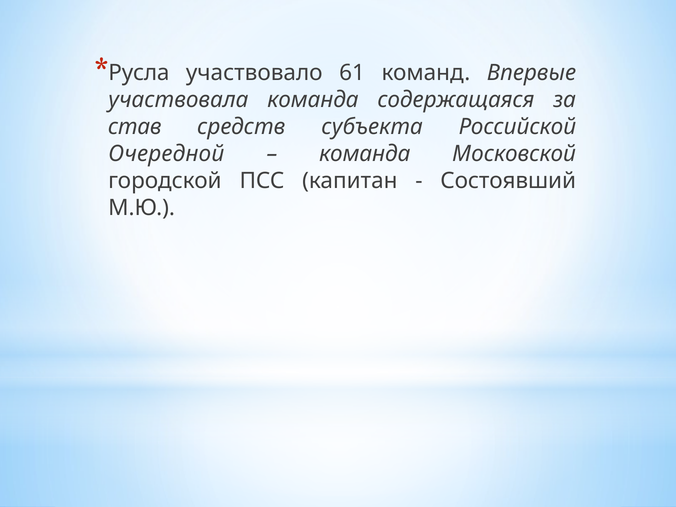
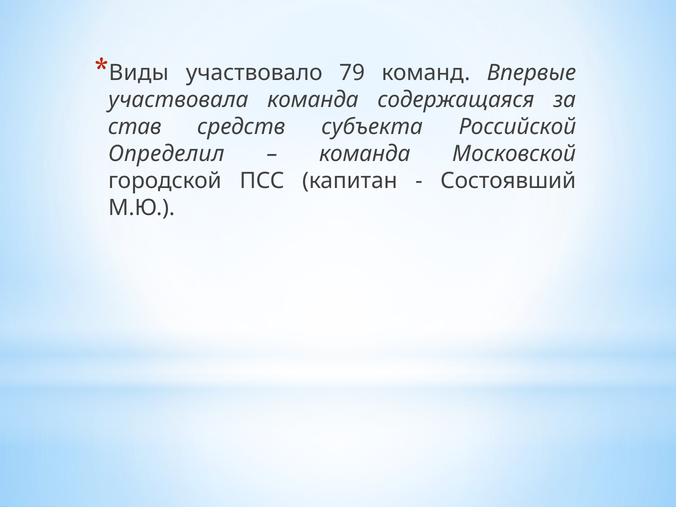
Русла: Русла -> Виды
61: 61 -> 79
Очередной: Очередной -> Определил
